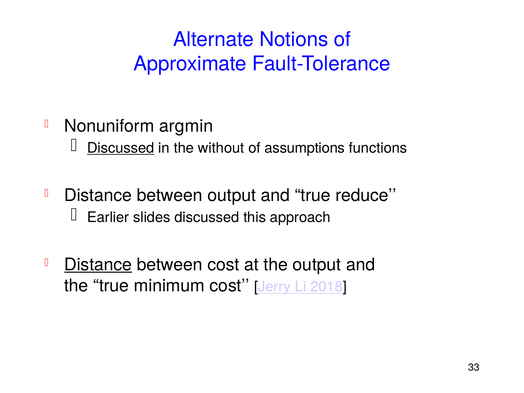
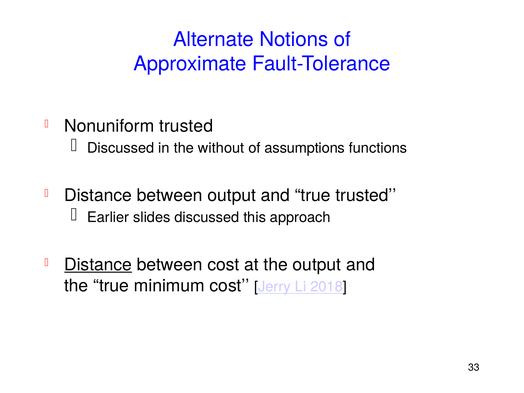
Nonuniform argmin: argmin -> trusted
Discussed at (121, 148) underline: present -> none
true reduce: reduce -> trusted
